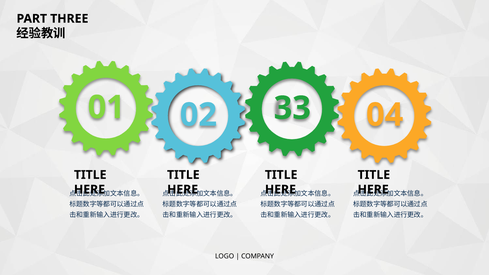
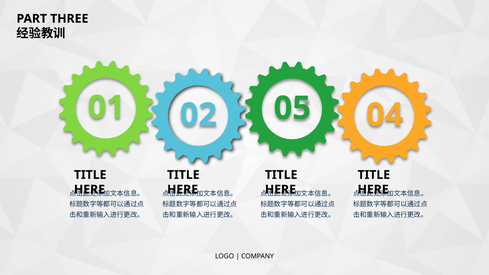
33: 33 -> 05
